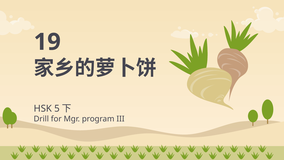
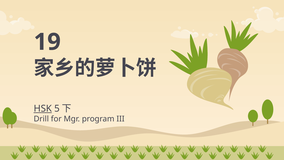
HSK underline: none -> present
